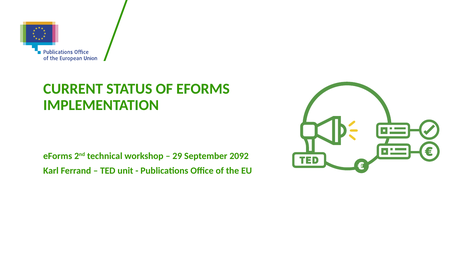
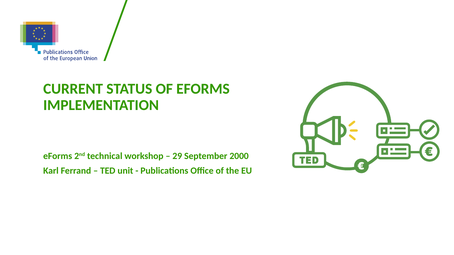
2092: 2092 -> 2000
